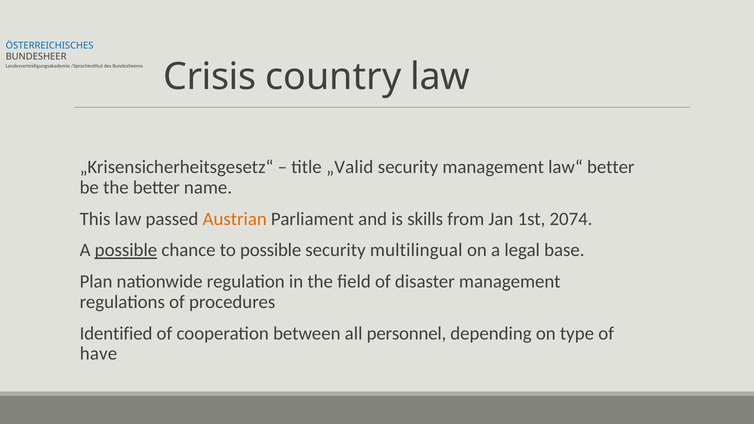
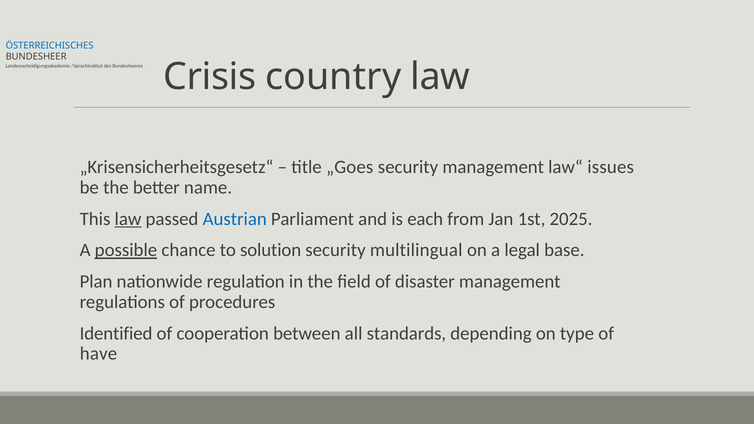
„Valid: „Valid -> „Goes
law“ better: better -> issues
law at (128, 219) underline: none -> present
Austrian colour: orange -> blue
skills: skills -> each
2074: 2074 -> 2025
to possible: possible -> solution
personnel: personnel -> standards
